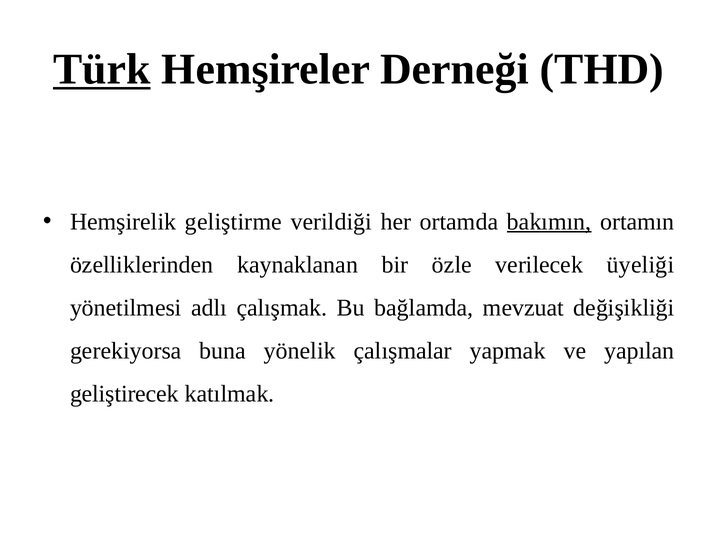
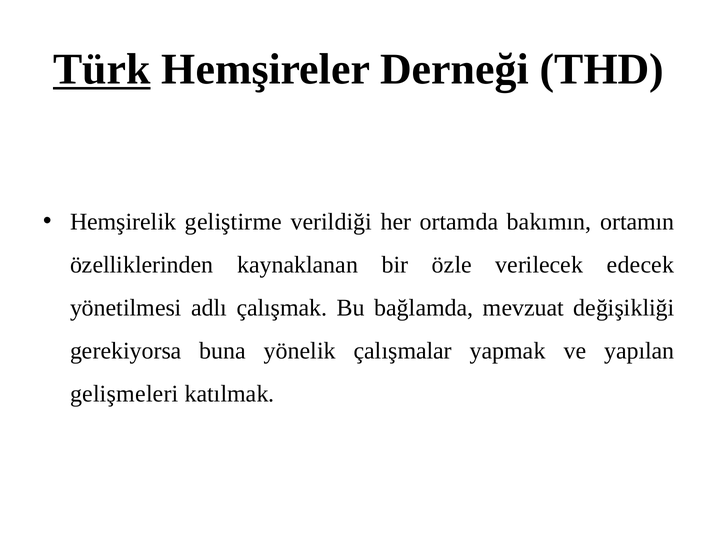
bakımın underline: present -> none
üyeliği: üyeliği -> edecek
geliştirecek: geliştirecek -> gelişmeleri
